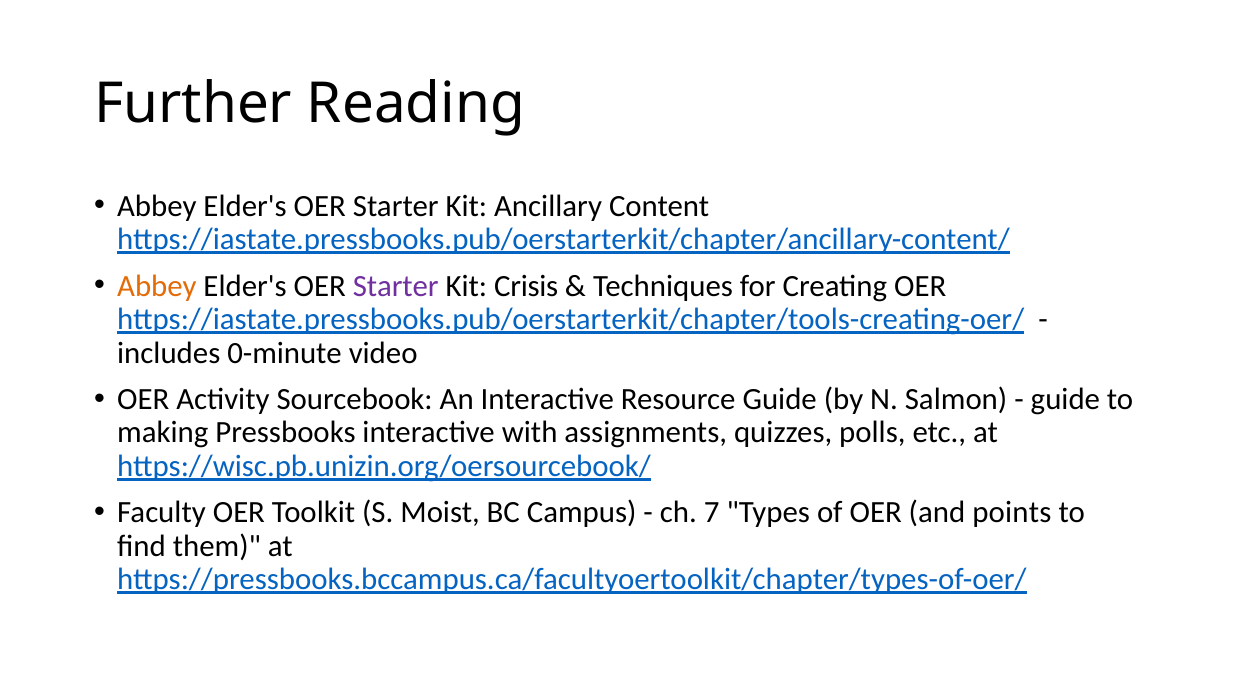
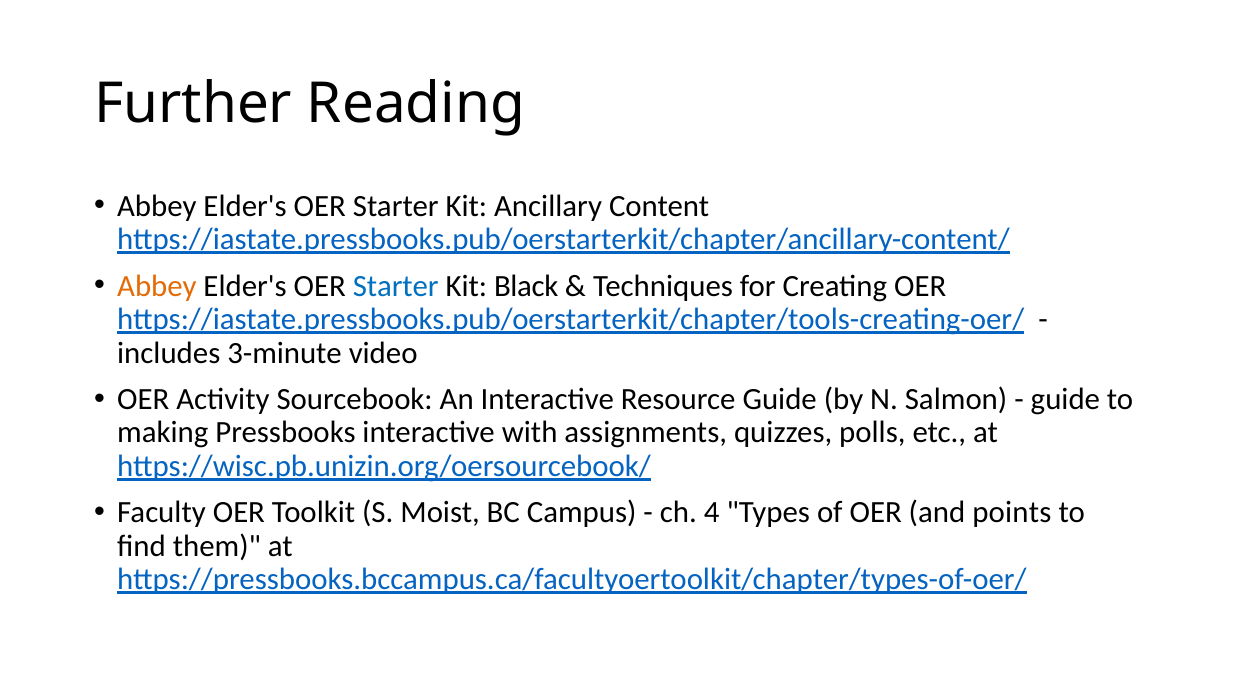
Starter at (396, 286) colour: purple -> blue
Crisis: Crisis -> Black
0-minute: 0-minute -> 3-minute
7: 7 -> 4
